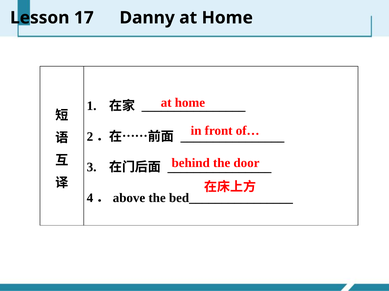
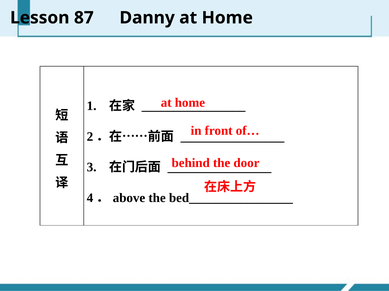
17: 17 -> 87
